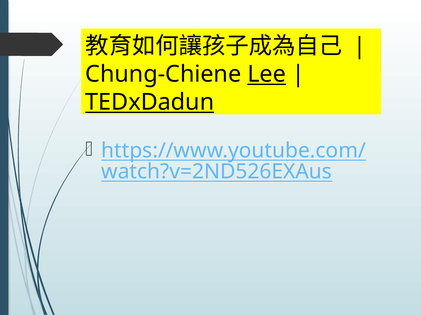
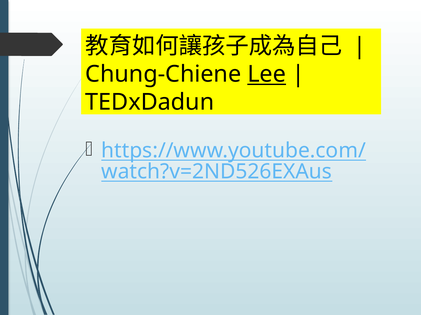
TEDxDadun underline: present -> none
